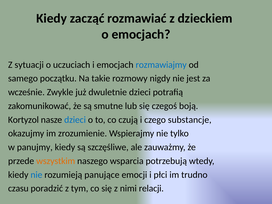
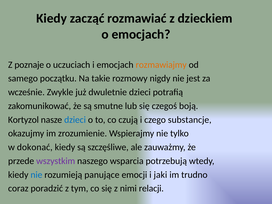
sytuacji: sytuacji -> poznaje
rozmawiajmy colour: blue -> orange
panujmy: panujmy -> dokonać
wszystkim colour: orange -> purple
płci: płci -> jaki
czasu: czasu -> coraz
